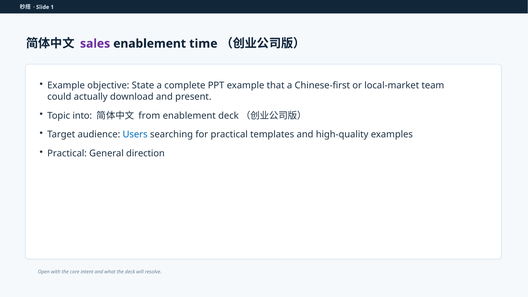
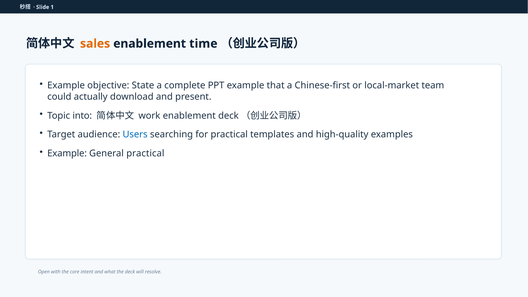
sales colour: purple -> orange
from: from -> work
Practical at (67, 153): Practical -> Example
General direction: direction -> practical
